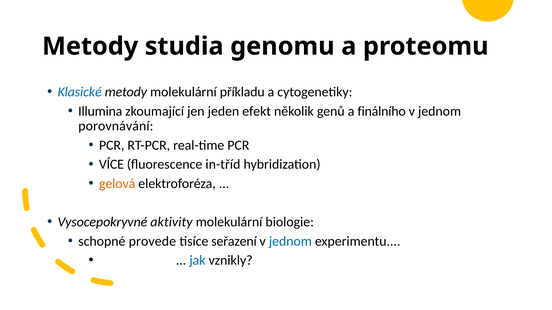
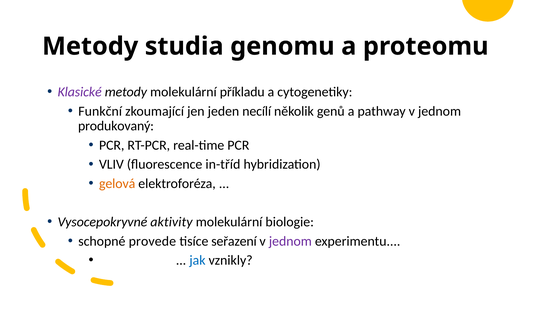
Klasické colour: blue -> purple
Illumina: Illumina -> Funkční
efekt: efekt -> necílí
finálního: finálního -> pathway
porovnávání: porovnávání -> produkovaný
VÍCE: VÍCE -> VLIV
jednom at (290, 242) colour: blue -> purple
